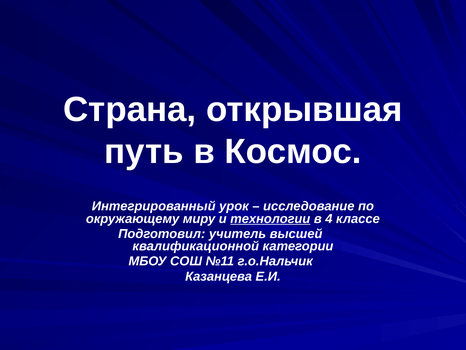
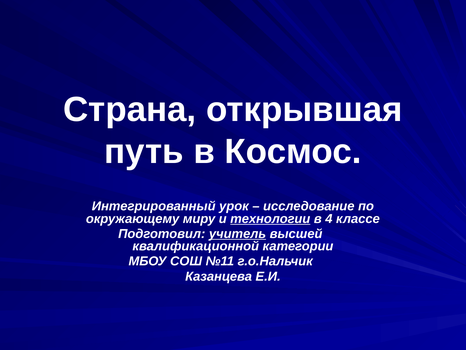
учитель underline: none -> present
